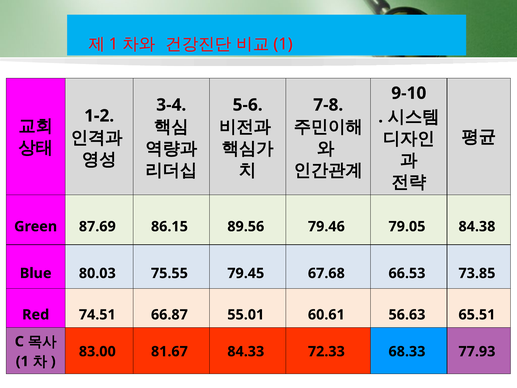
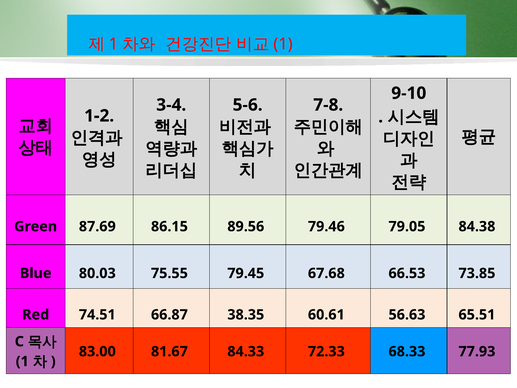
55.01: 55.01 -> 38.35
